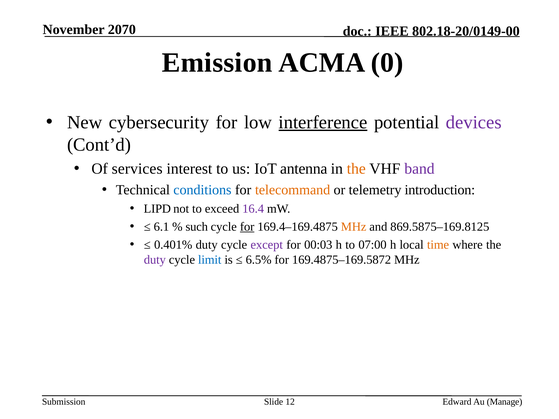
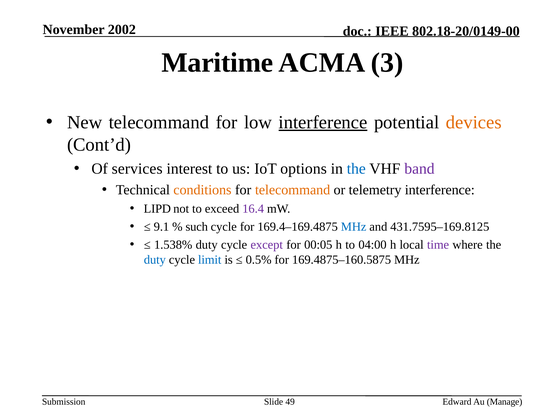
2070: 2070 -> 2002
Emission: Emission -> Maritime
0: 0 -> 3
New cybersecurity: cybersecurity -> telecommand
devices colour: purple -> orange
antenna: antenna -> options
the at (356, 169) colour: orange -> blue
conditions colour: blue -> orange
telemetry introduction: introduction -> interference
6.1: 6.1 -> 9.1
for at (247, 227) underline: present -> none
MHz at (354, 227) colour: orange -> blue
869.5875–169.8125: 869.5875–169.8125 -> 431.7595–169.8125
0.401%: 0.401% -> 1.538%
00:03: 00:03 -> 00:05
07:00: 07:00 -> 04:00
time colour: orange -> purple
duty at (155, 260) colour: purple -> blue
6.5%: 6.5% -> 0.5%
169.4875–169.5872: 169.4875–169.5872 -> 169.4875–160.5875
12: 12 -> 49
